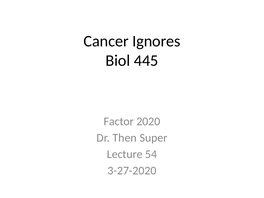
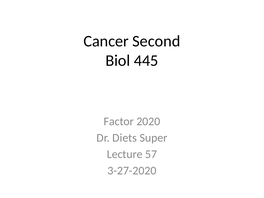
Ignores: Ignores -> Second
Then: Then -> Diets
54: 54 -> 57
